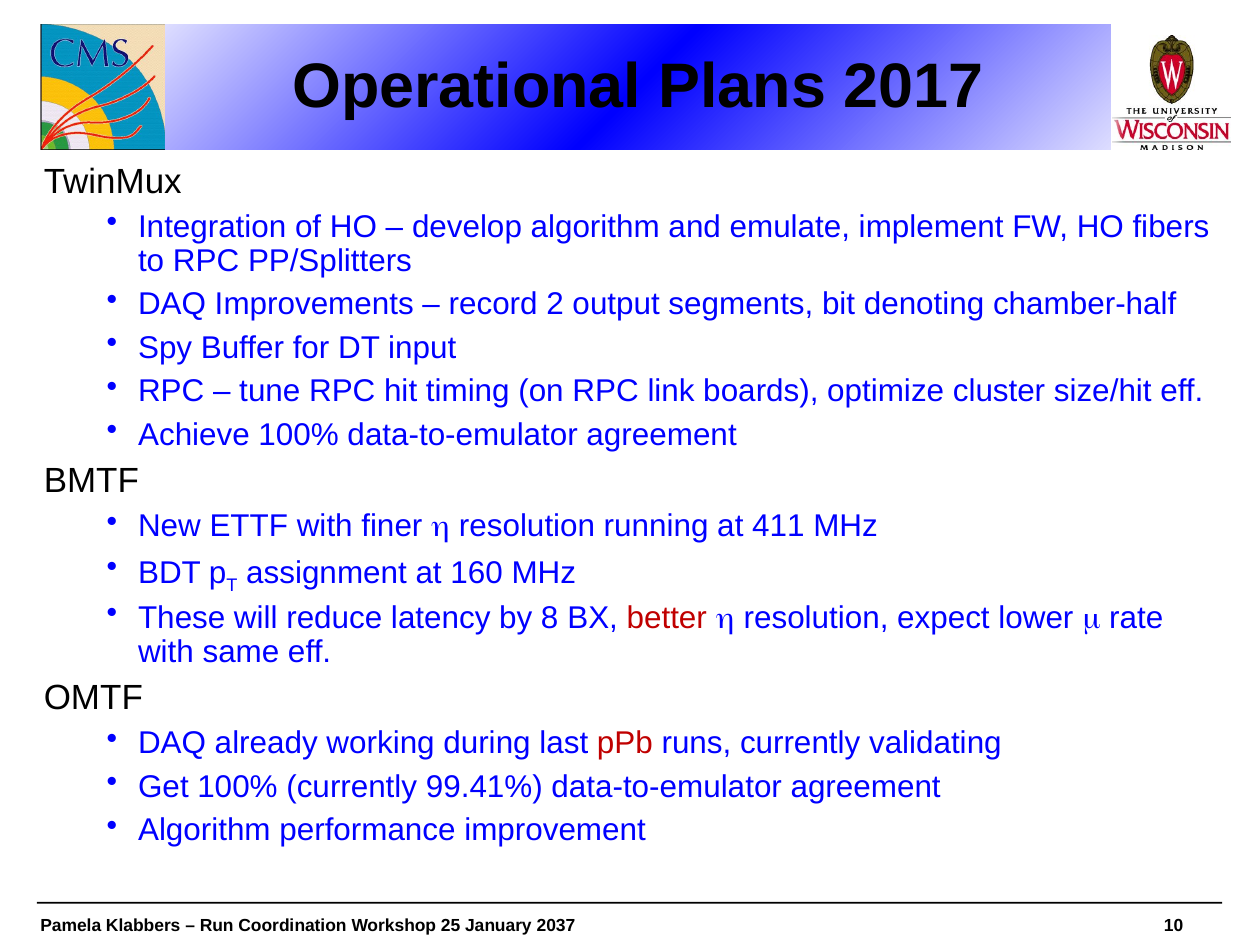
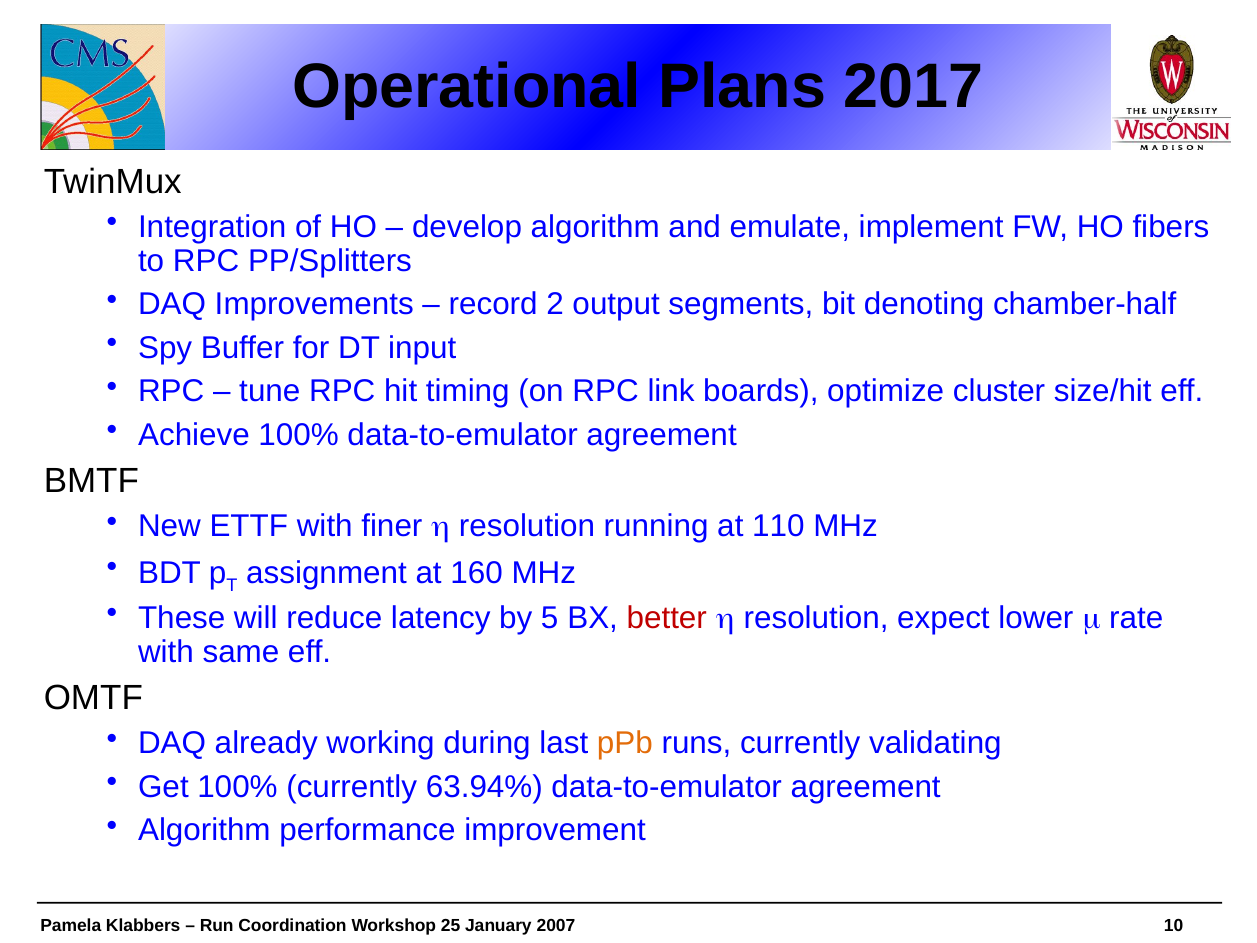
411: 411 -> 110
8: 8 -> 5
pPb colour: red -> orange
99.41%: 99.41% -> 63.94%
2037: 2037 -> 2007
